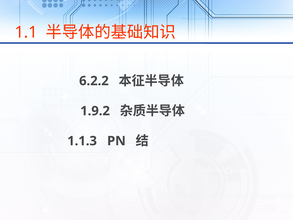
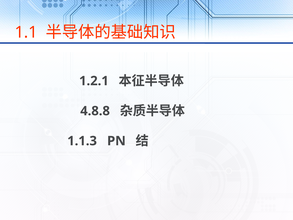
6.2.2: 6.2.2 -> 1.2.1
1.9.2: 1.9.2 -> 4.8.8
